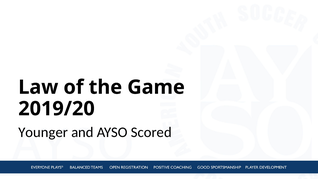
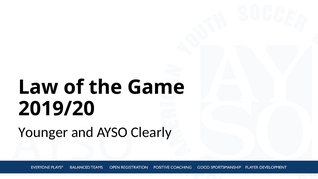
Scored: Scored -> Clearly
